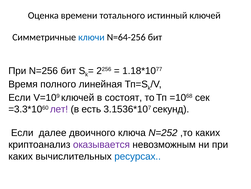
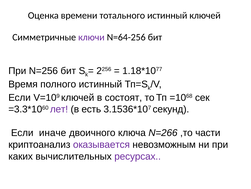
ключи colour: blue -> purple
полного линейная: линейная -> истинный
далее: далее -> иначе
N=252: N=252 -> N=266
,то каких: каких -> части
ресурсах colour: blue -> purple
